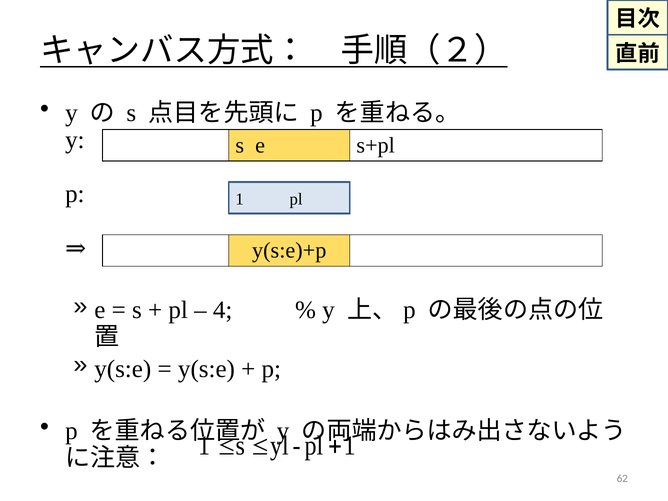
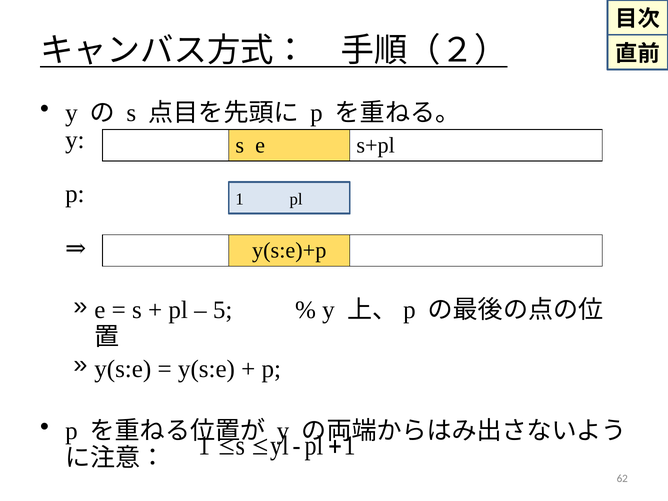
4: 4 -> 5
